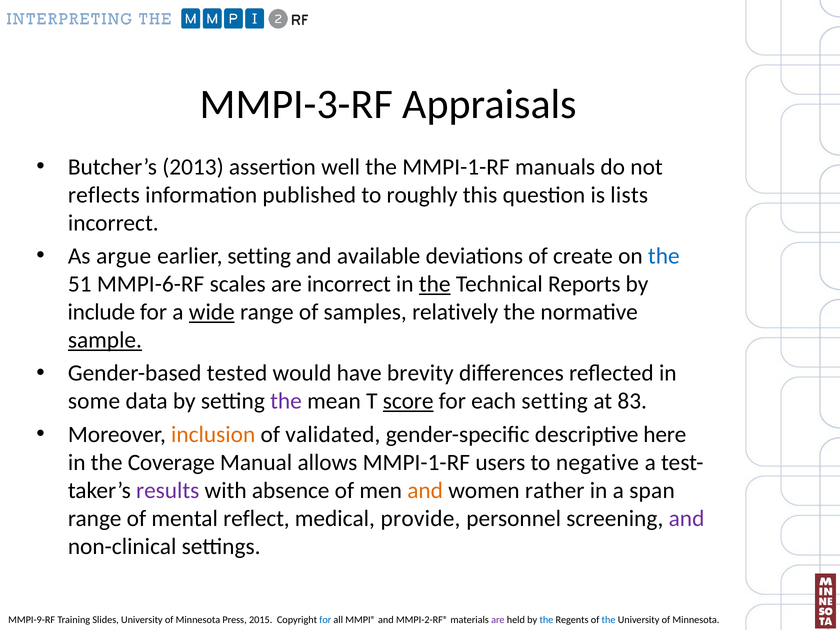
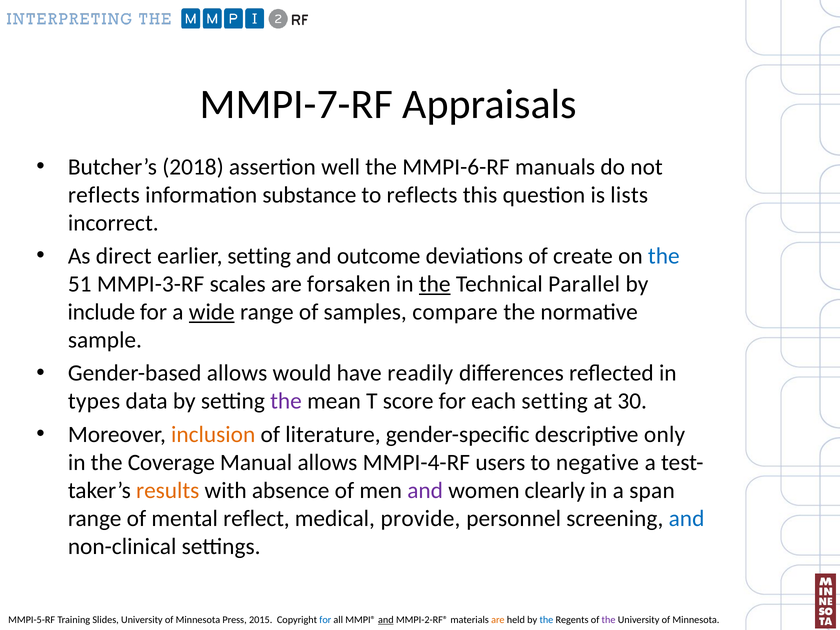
MMPI-3-RF: MMPI-3-RF -> MMPI-7-RF
2013: 2013 -> 2018
the MMPI-1-RF: MMPI-1-RF -> MMPI-6-RF
published: published -> substance
to roughly: roughly -> reflects
argue: argue -> direct
available: available -> outcome
MMPI-6-RF: MMPI-6-RF -> MMPI-3-RF
are incorrect: incorrect -> forsaken
Reports: Reports -> Parallel
relatively: relatively -> compare
sample underline: present -> none
Gender-based tested: tested -> allows
brevity: brevity -> readily
some: some -> types
score underline: present -> none
83: 83 -> 30
validated: validated -> literature
here: here -> only
allows MMPI-1-RF: MMPI-1-RF -> MMPI-4-RF
results colour: purple -> orange
and at (425, 490) colour: orange -> purple
rather: rather -> clearly
and at (687, 518) colour: purple -> blue
MMPI-9-RF: MMPI-9-RF -> MMPI-5-RF
and at (386, 620) underline: none -> present
are at (498, 620) colour: purple -> orange
the at (609, 620) colour: blue -> purple
